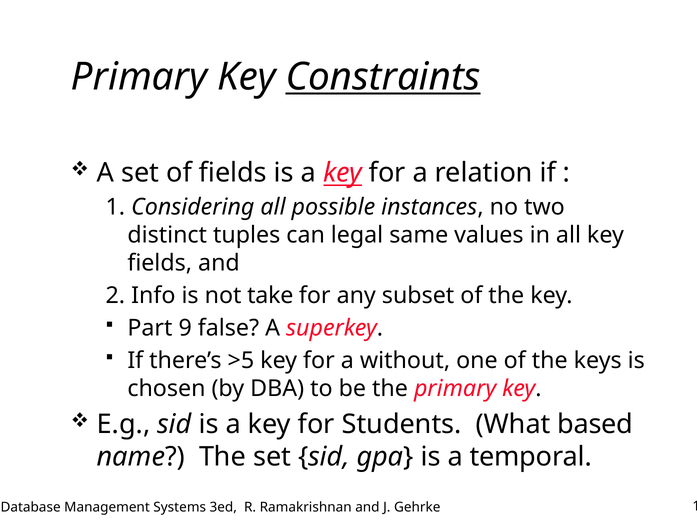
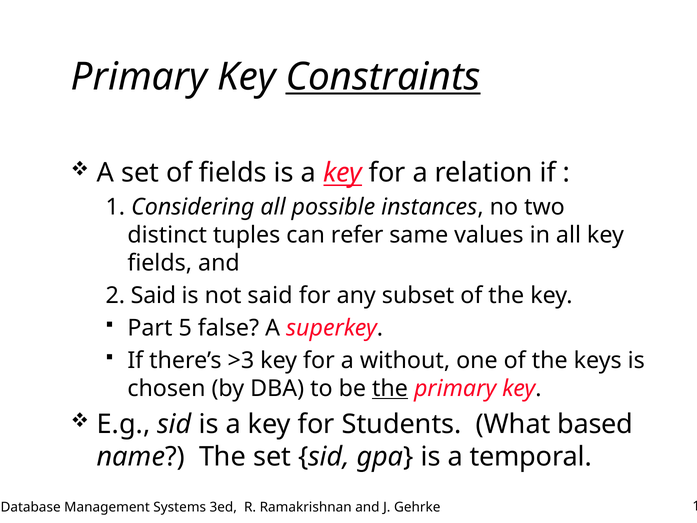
legal: legal -> refer
2 Info: Info -> Said
not take: take -> said
9: 9 -> 5
>5: >5 -> >3
the at (390, 388) underline: none -> present
